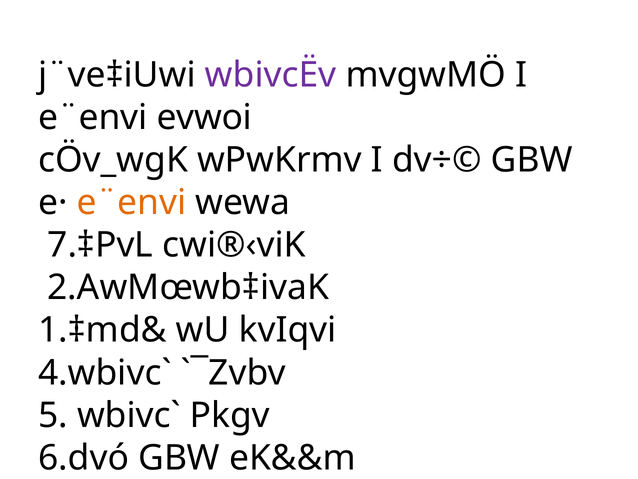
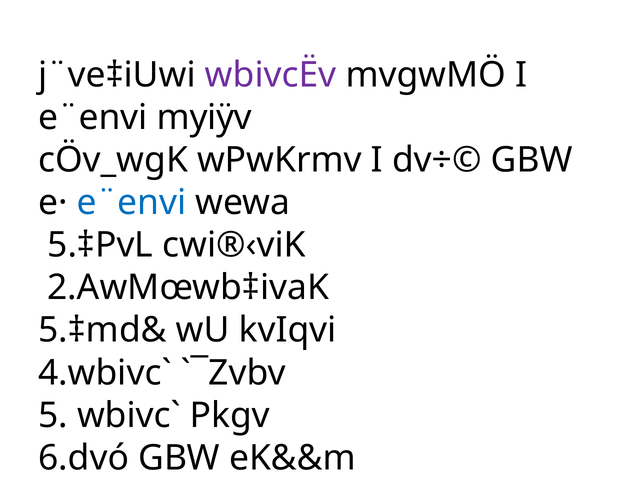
evwoi: evwoi -> myiÿv
e¨envi at (131, 202) colour: orange -> blue
7.‡PvL: 7.‡PvL -> 5.‡PvL
1.‡md&: 1.‡md& -> 5.‡md&
